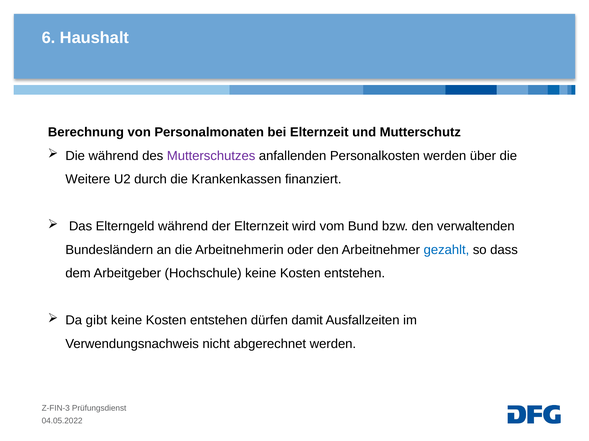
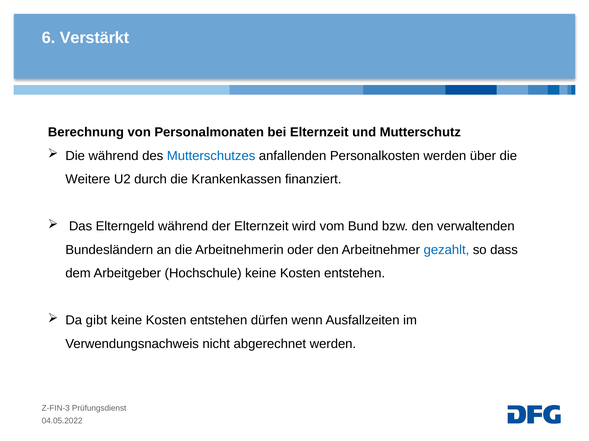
Haushalt: Haushalt -> Verstärkt
Mutterschutzes colour: purple -> blue
damit: damit -> wenn
